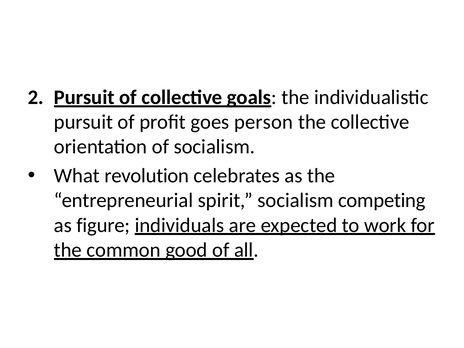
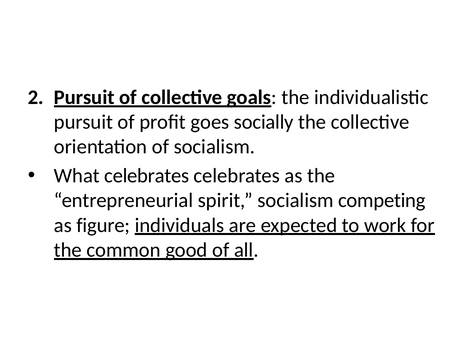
person: person -> socially
What revolution: revolution -> celebrates
